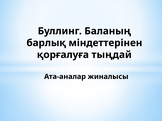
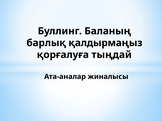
міндеттерінен: міндеттерінен -> қалдырмаңыз
